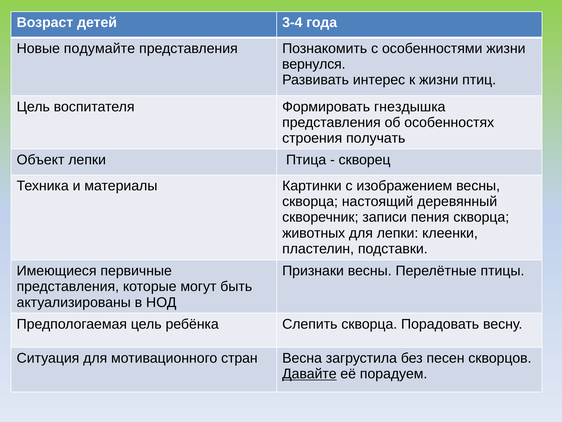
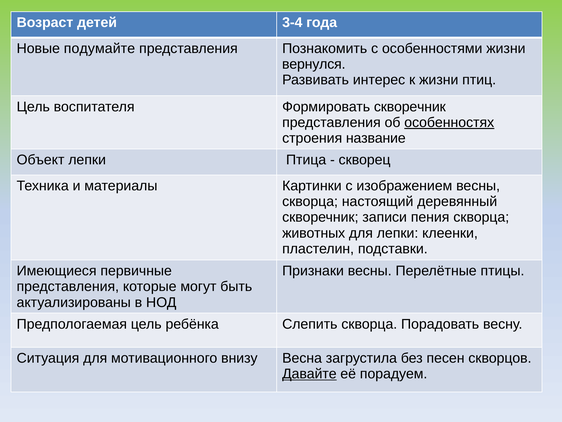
Формировать гнездышка: гнездышка -> скворечник
особенностях underline: none -> present
получать: получать -> название
стран: стран -> внизу
